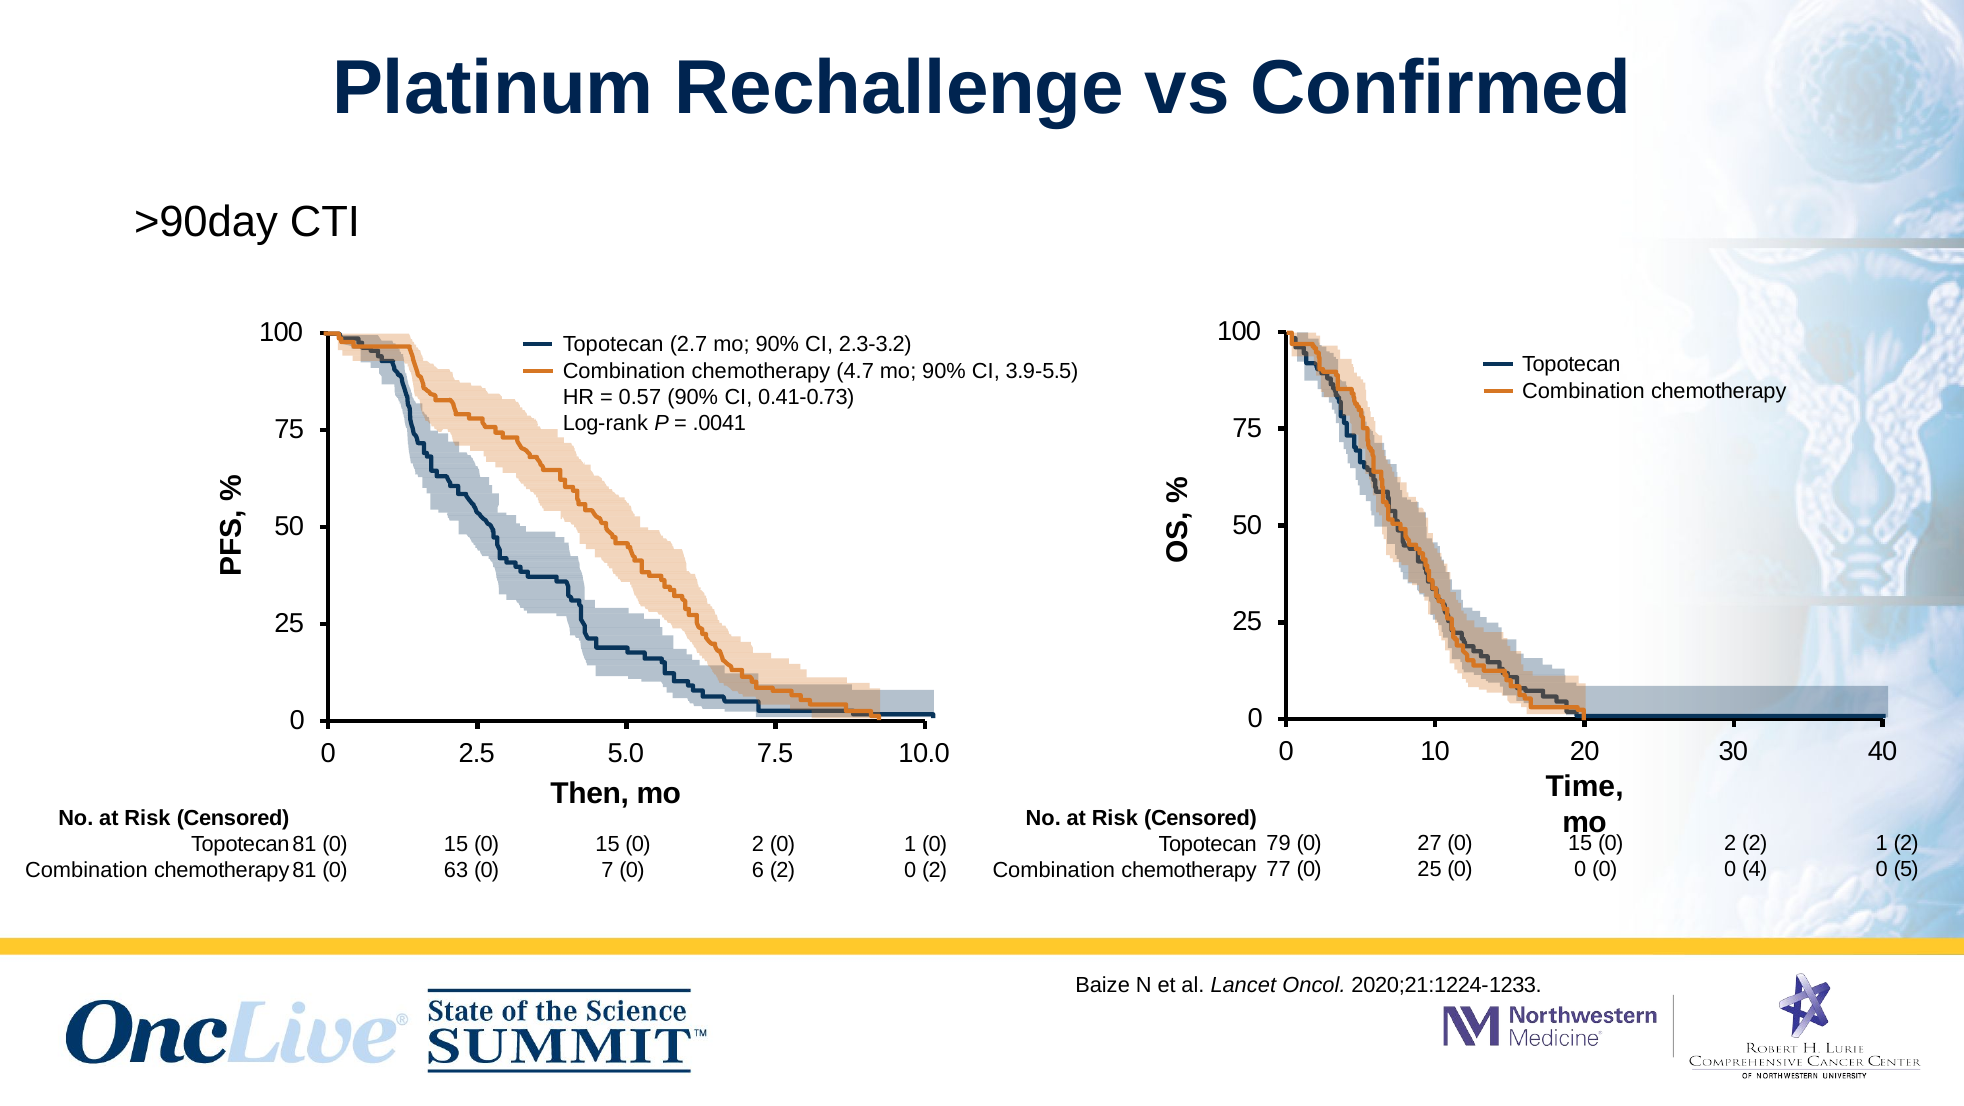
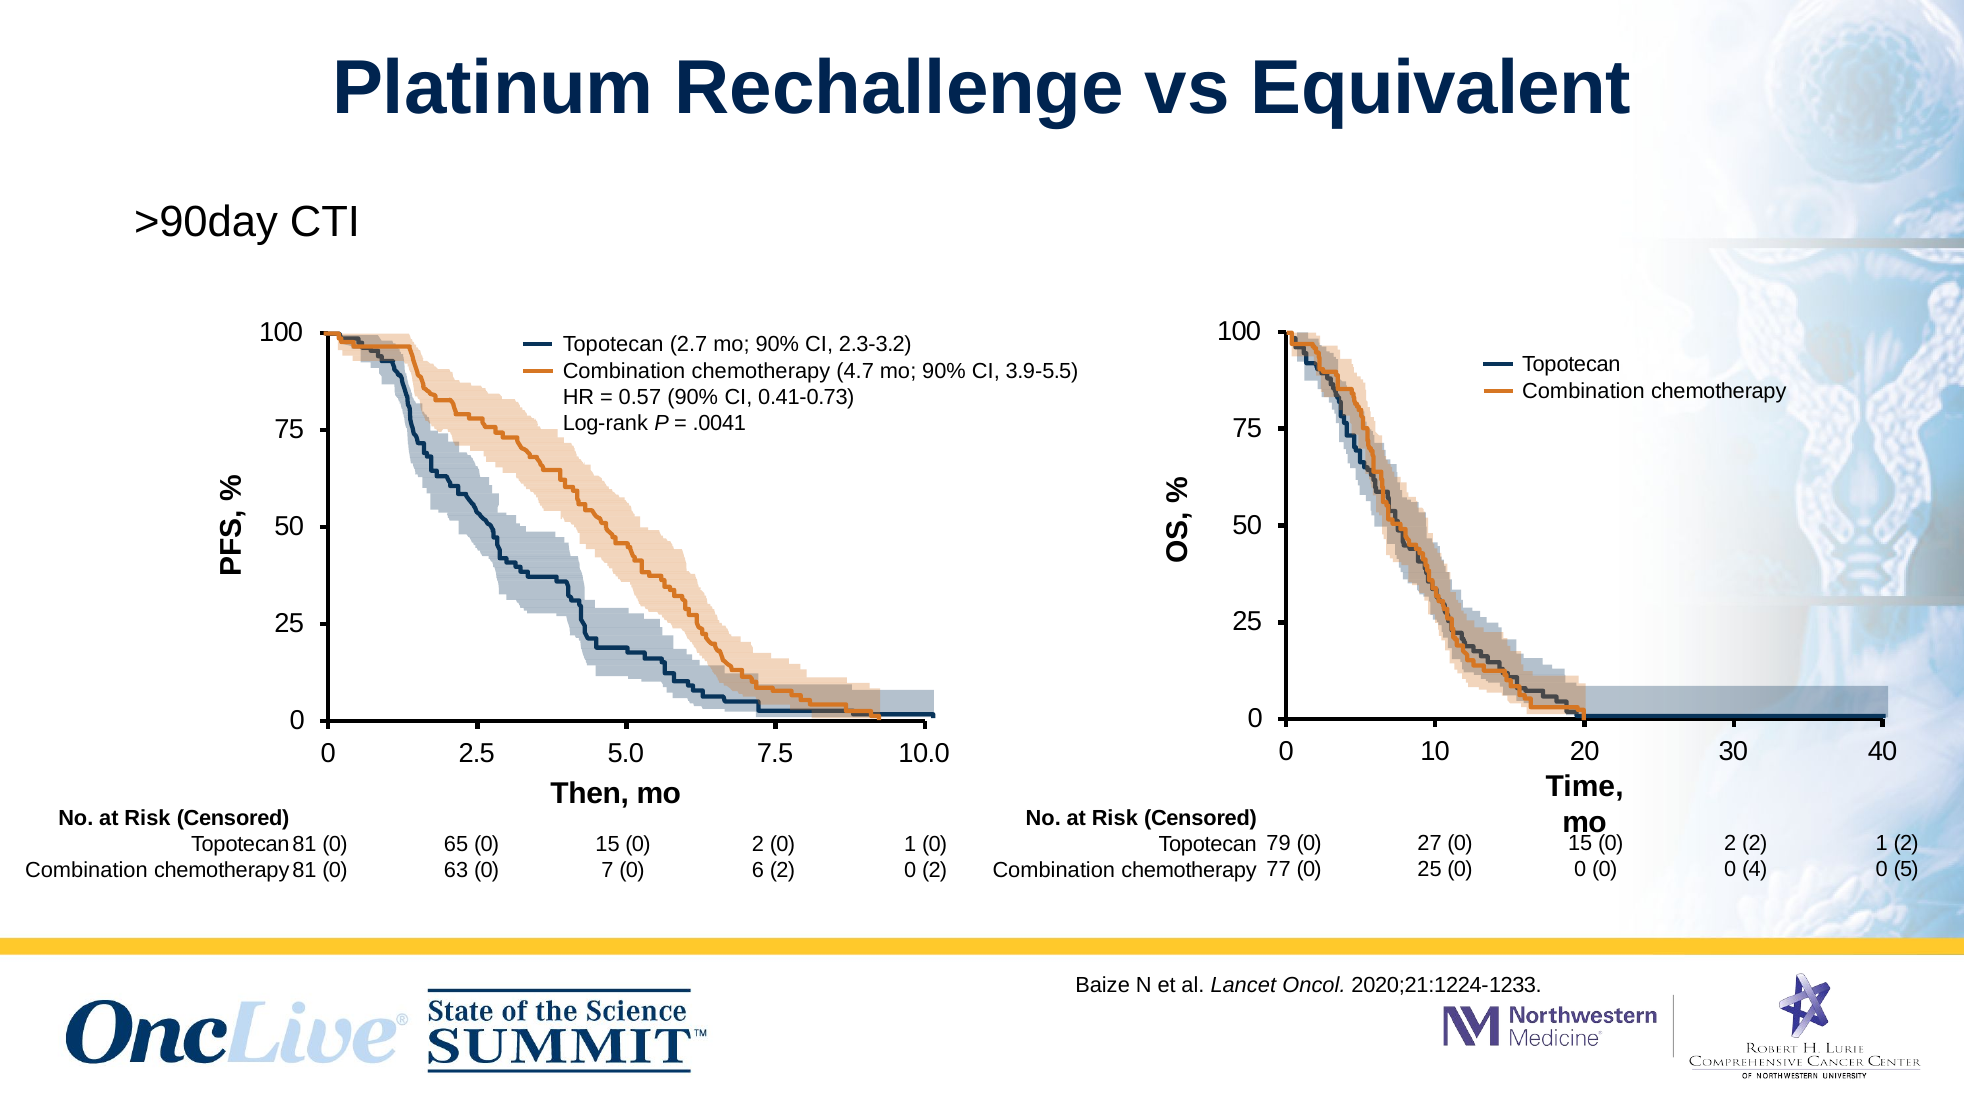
Confirmed: Confirmed -> Equivalent
81 0 15: 15 -> 65
